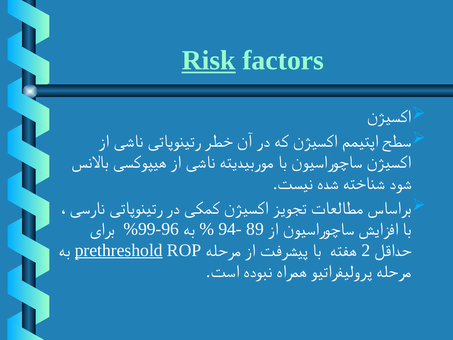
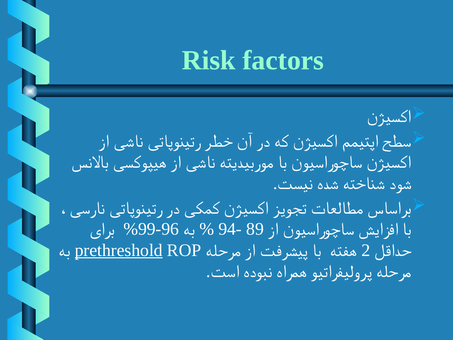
Risk underline: present -> none
